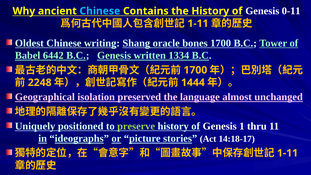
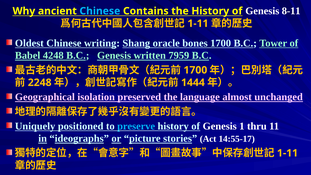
0-11: 0-11 -> 8-11
6442: 6442 -> 4248
1334: 1334 -> 7959
preserve colour: light green -> light blue
14:18-17: 14:18-17 -> 14:55-17
